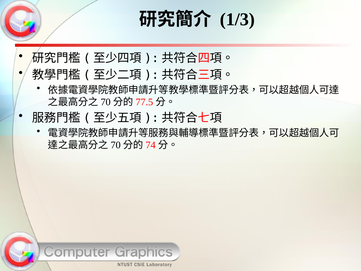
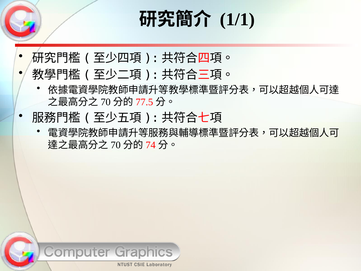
1/3: 1/3 -> 1/1
